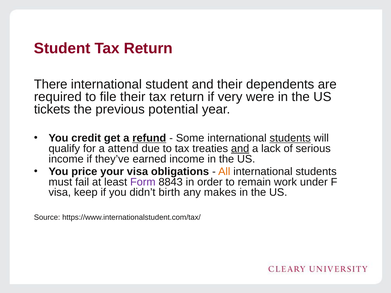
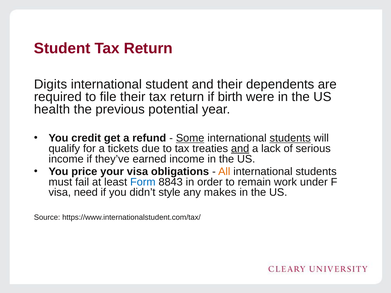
There: There -> Digits
very: very -> birth
tickets: tickets -> health
refund underline: present -> none
Some underline: none -> present
attend: attend -> tickets
Form colour: purple -> blue
keep: keep -> need
birth: birth -> style
